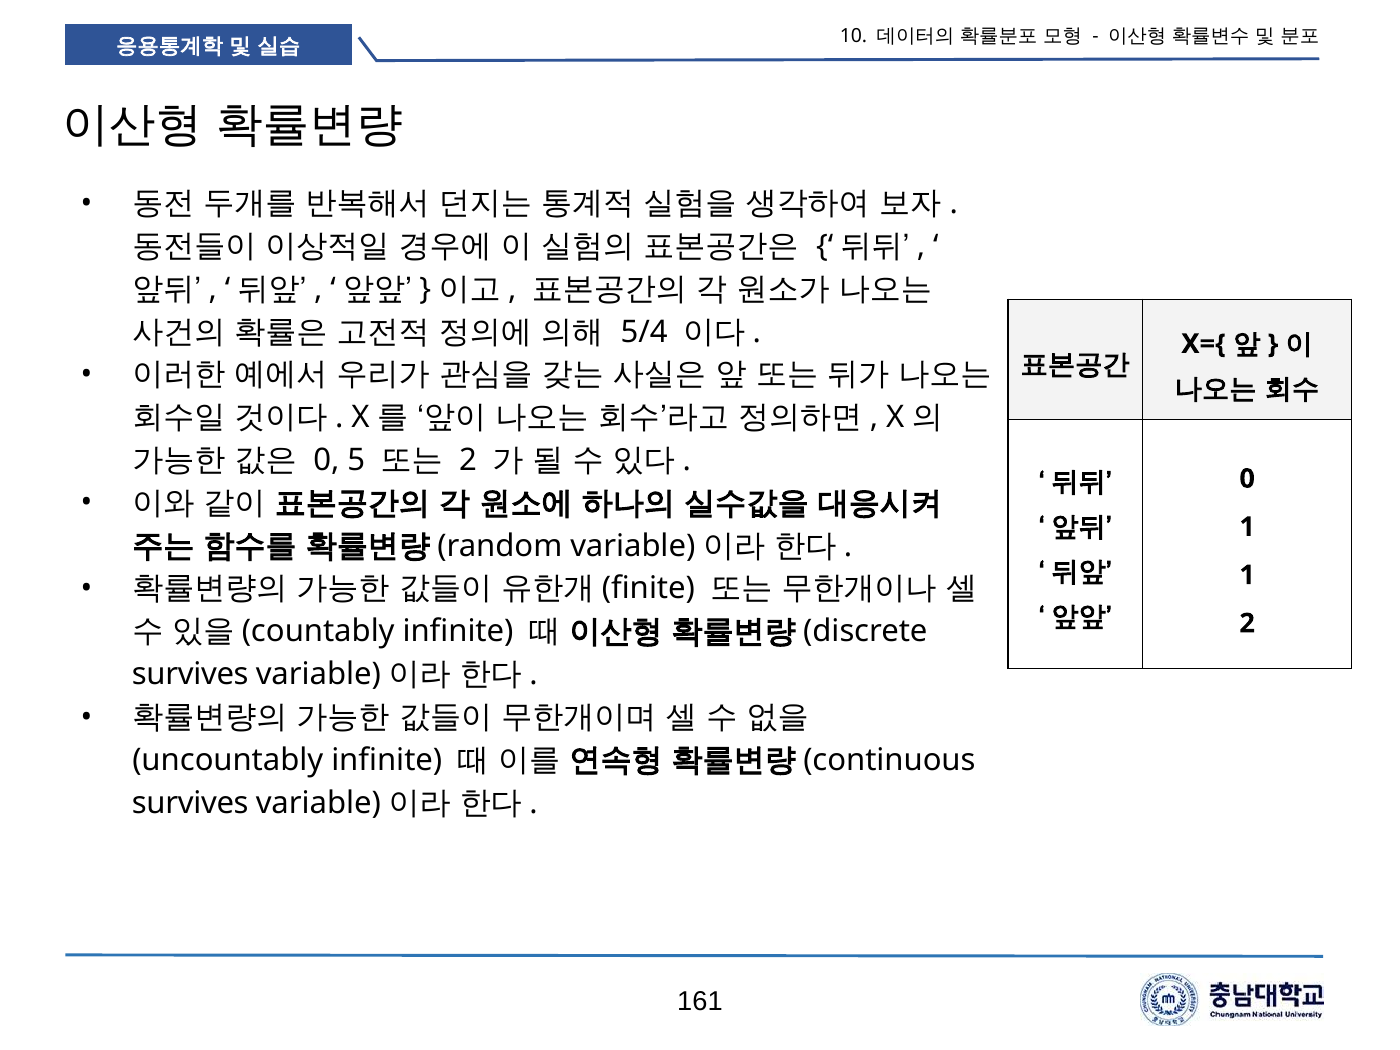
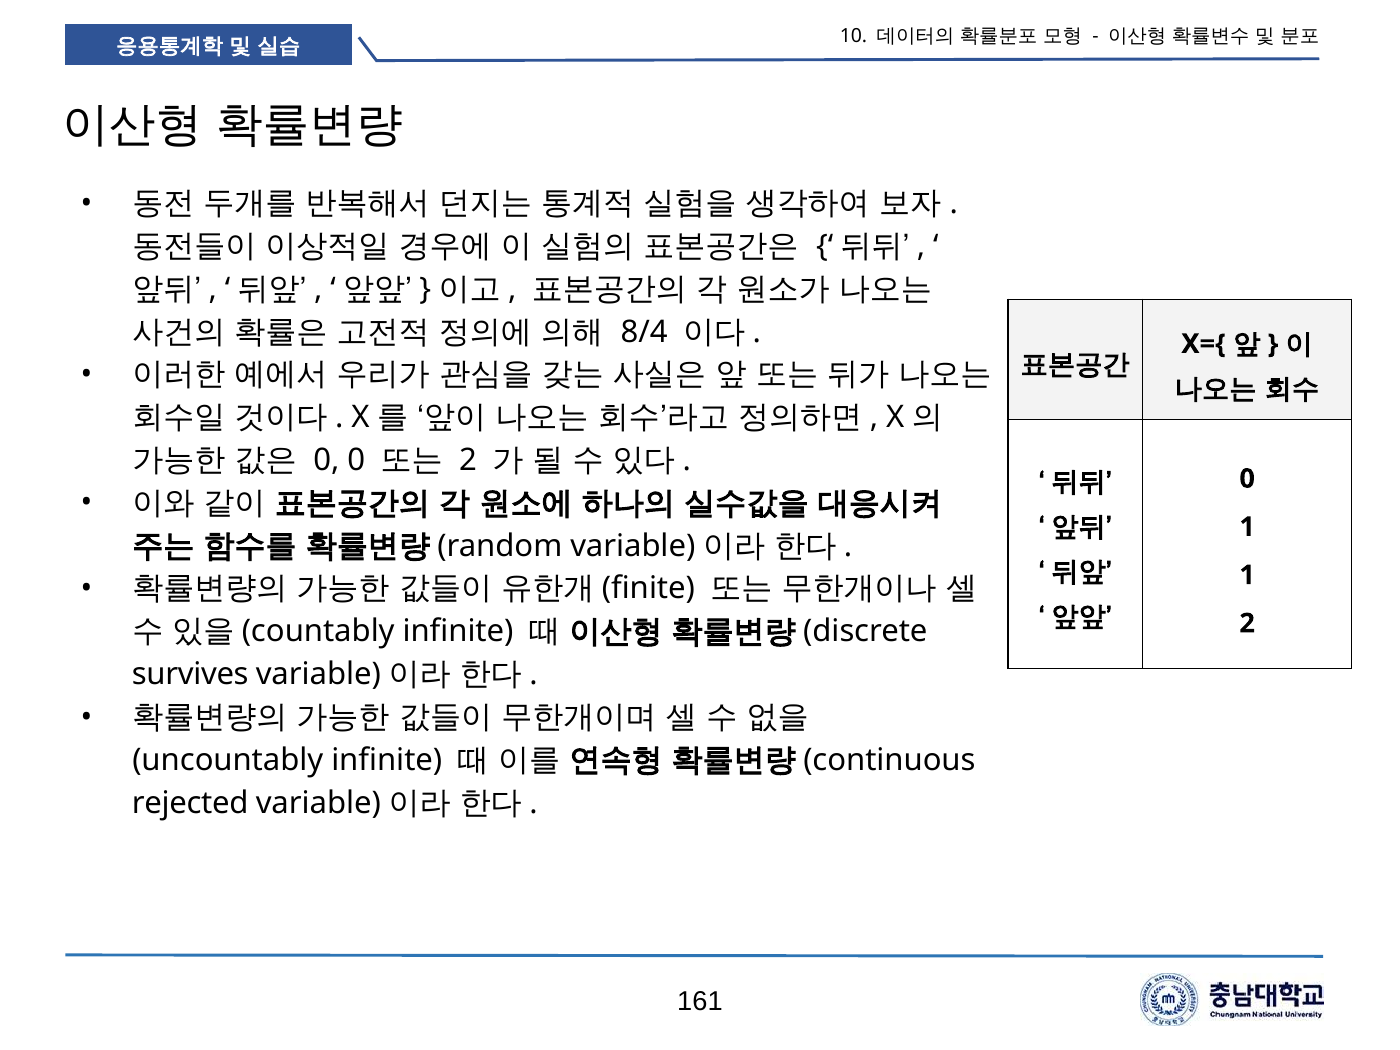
5/4: 5/4 -> 8/4
0 5: 5 -> 0
survives at (190, 803): survives -> rejected
